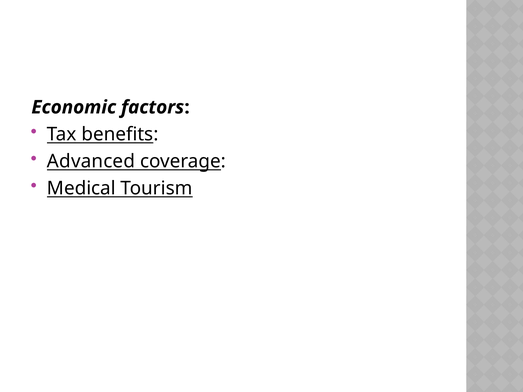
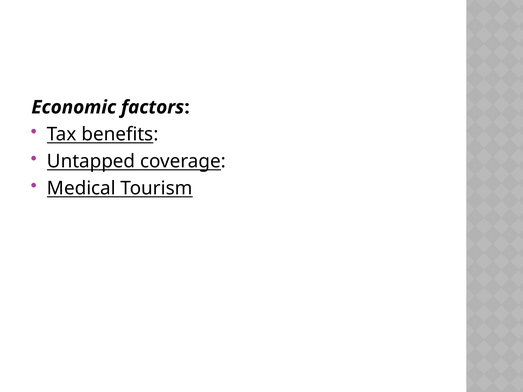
Advanced: Advanced -> Untapped
